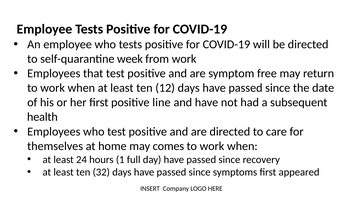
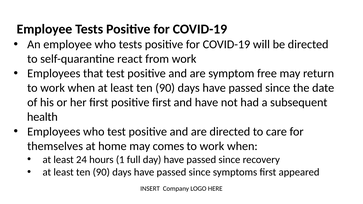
week: week -> react
12 at (165, 88): 12 -> 90
positive line: line -> first
32 at (101, 172): 32 -> 90
